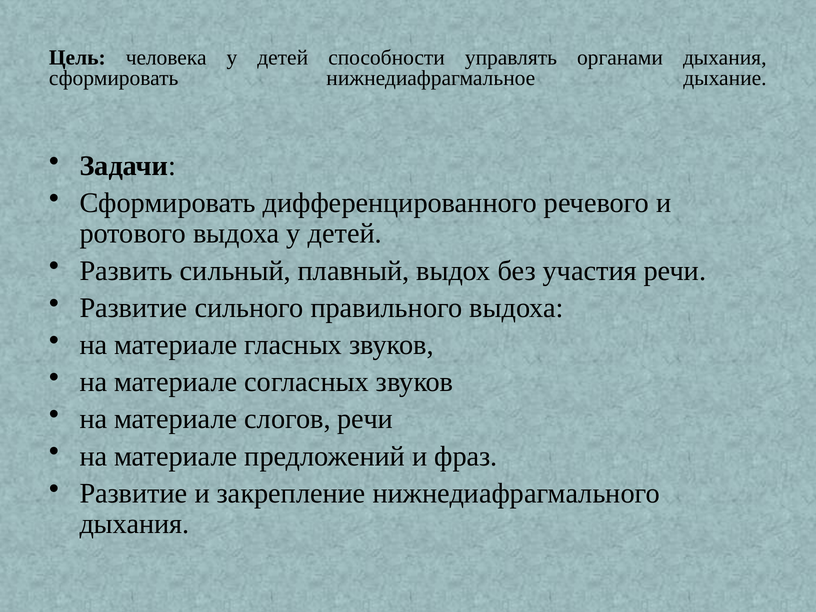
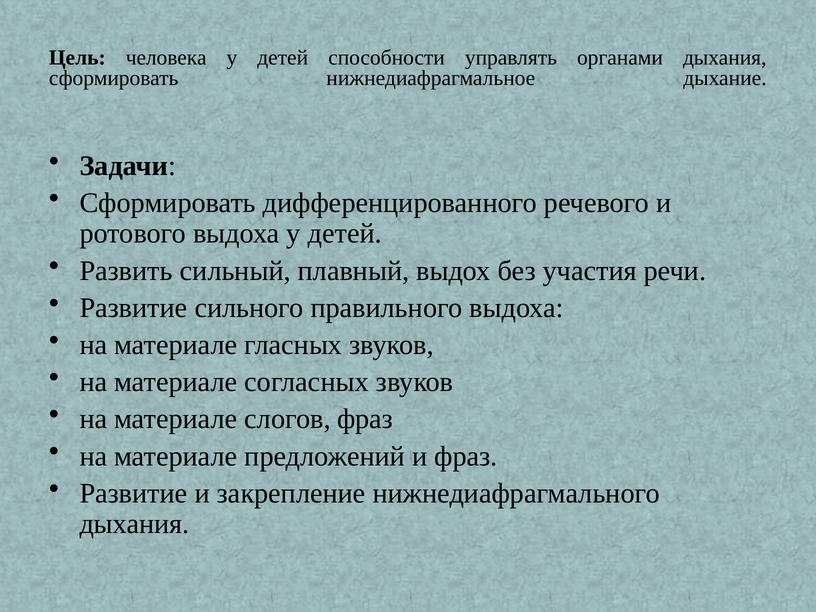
слогов речи: речи -> фраз
